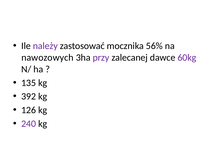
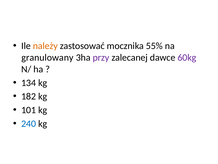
należy colour: purple -> orange
56%: 56% -> 55%
nawozowych: nawozowych -> granulowany
135: 135 -> 134
392: 392 -> 182
126: 126 -> 101
240 colour: purple -> blue
